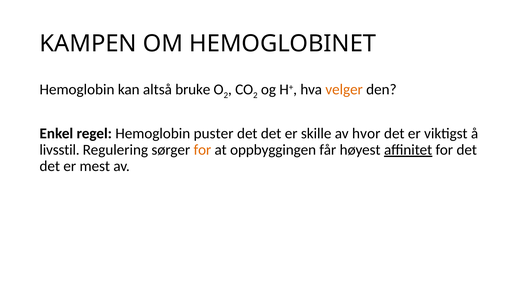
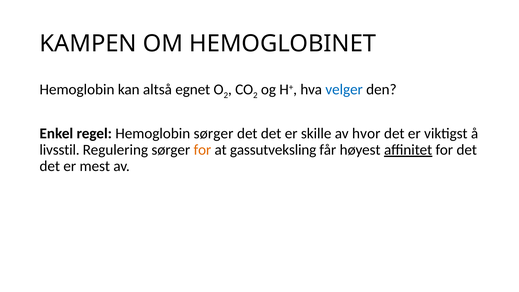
bruke: bruke -> egnet
velger colour: orange -> blue
Hemoglobin puster: puster -> sørger
oppbyggingen: oppbyggingen -> gassutveksling
